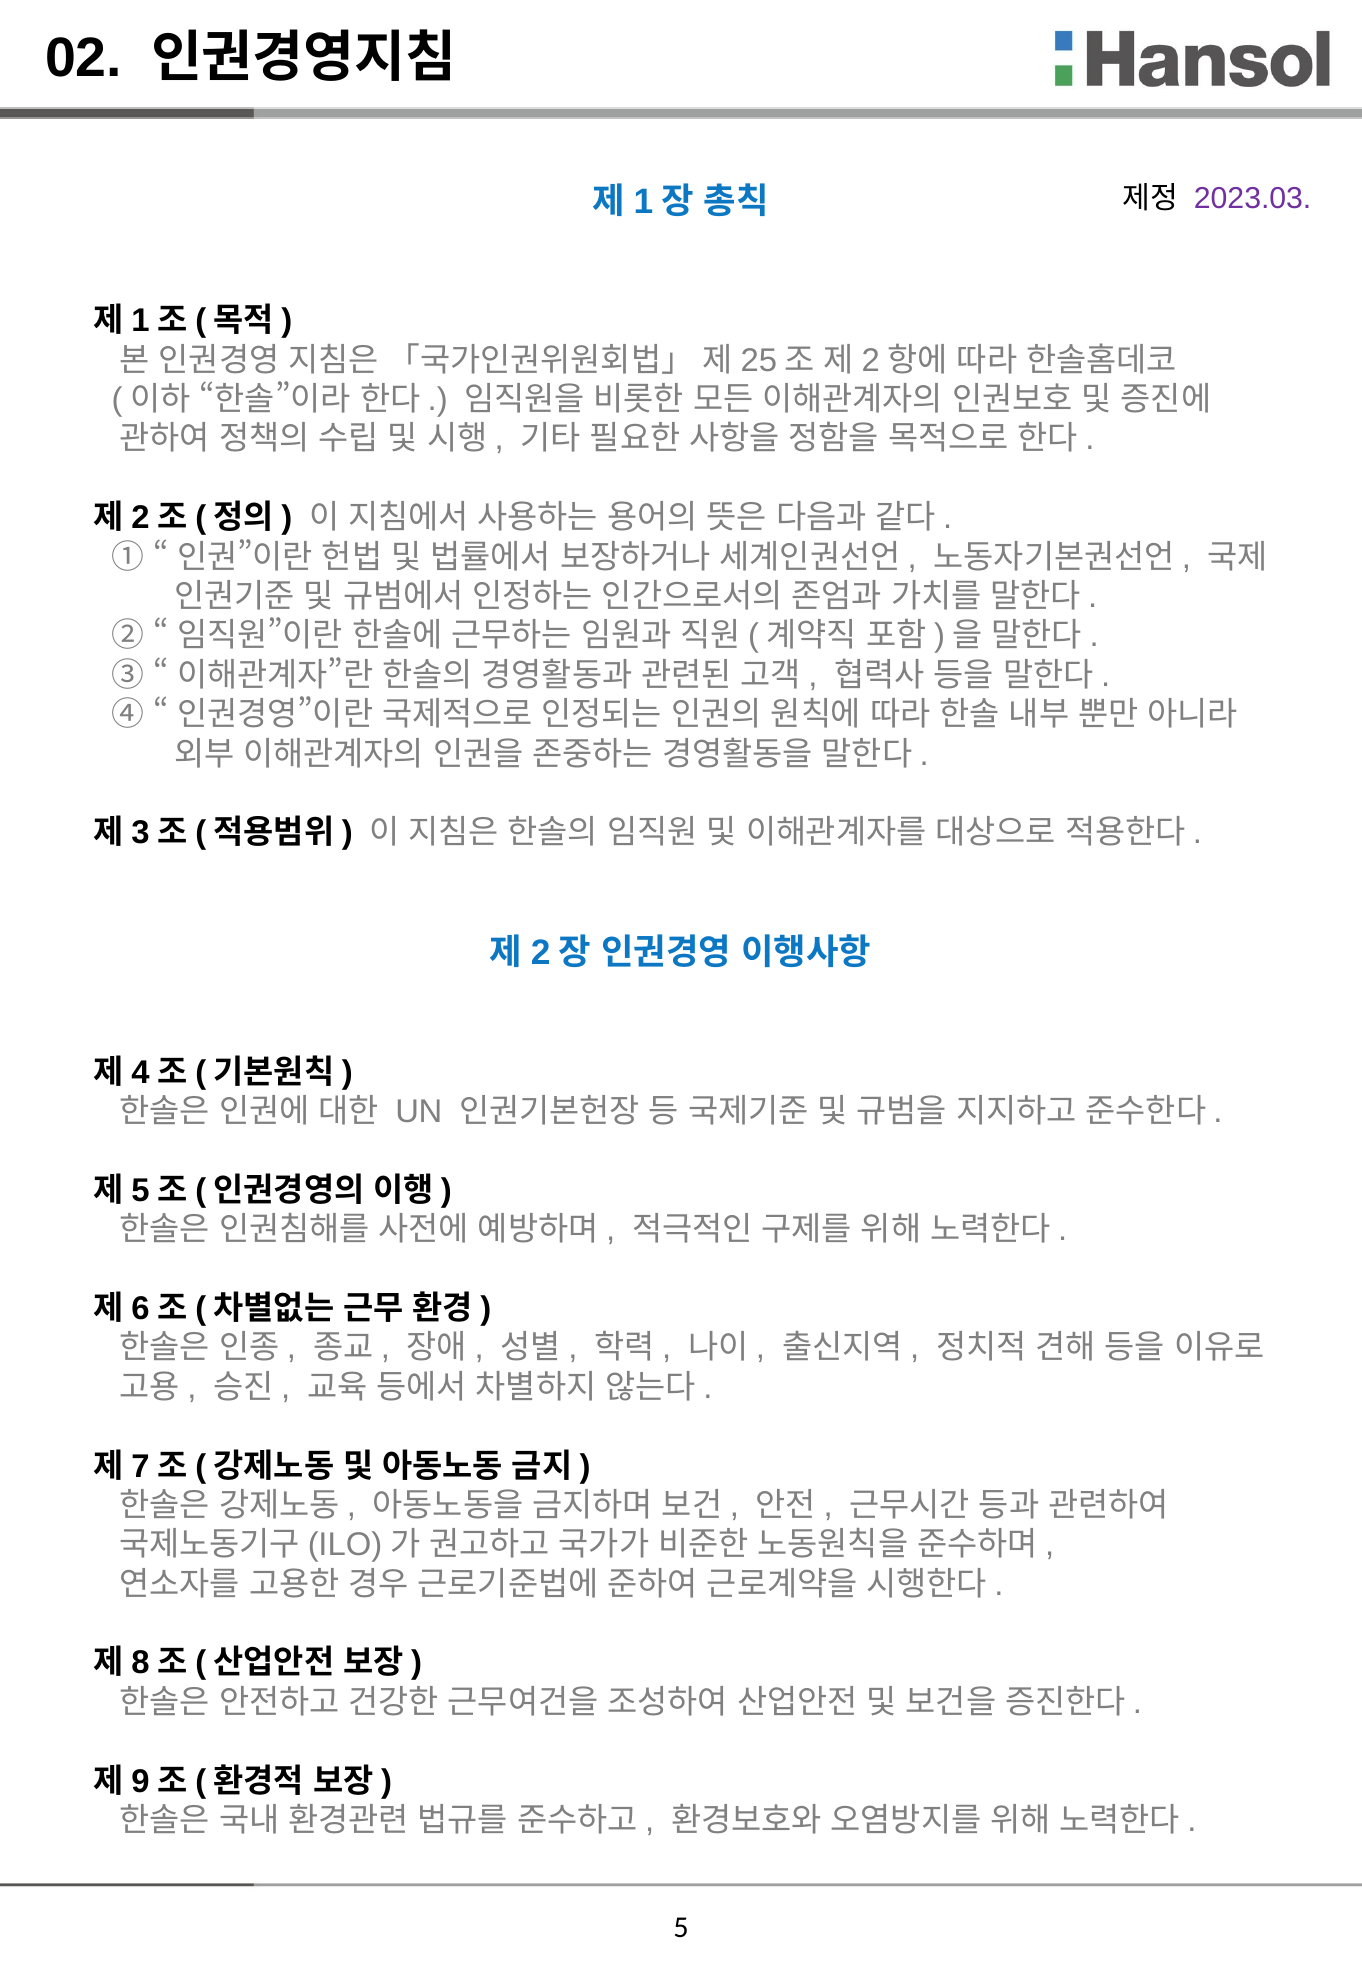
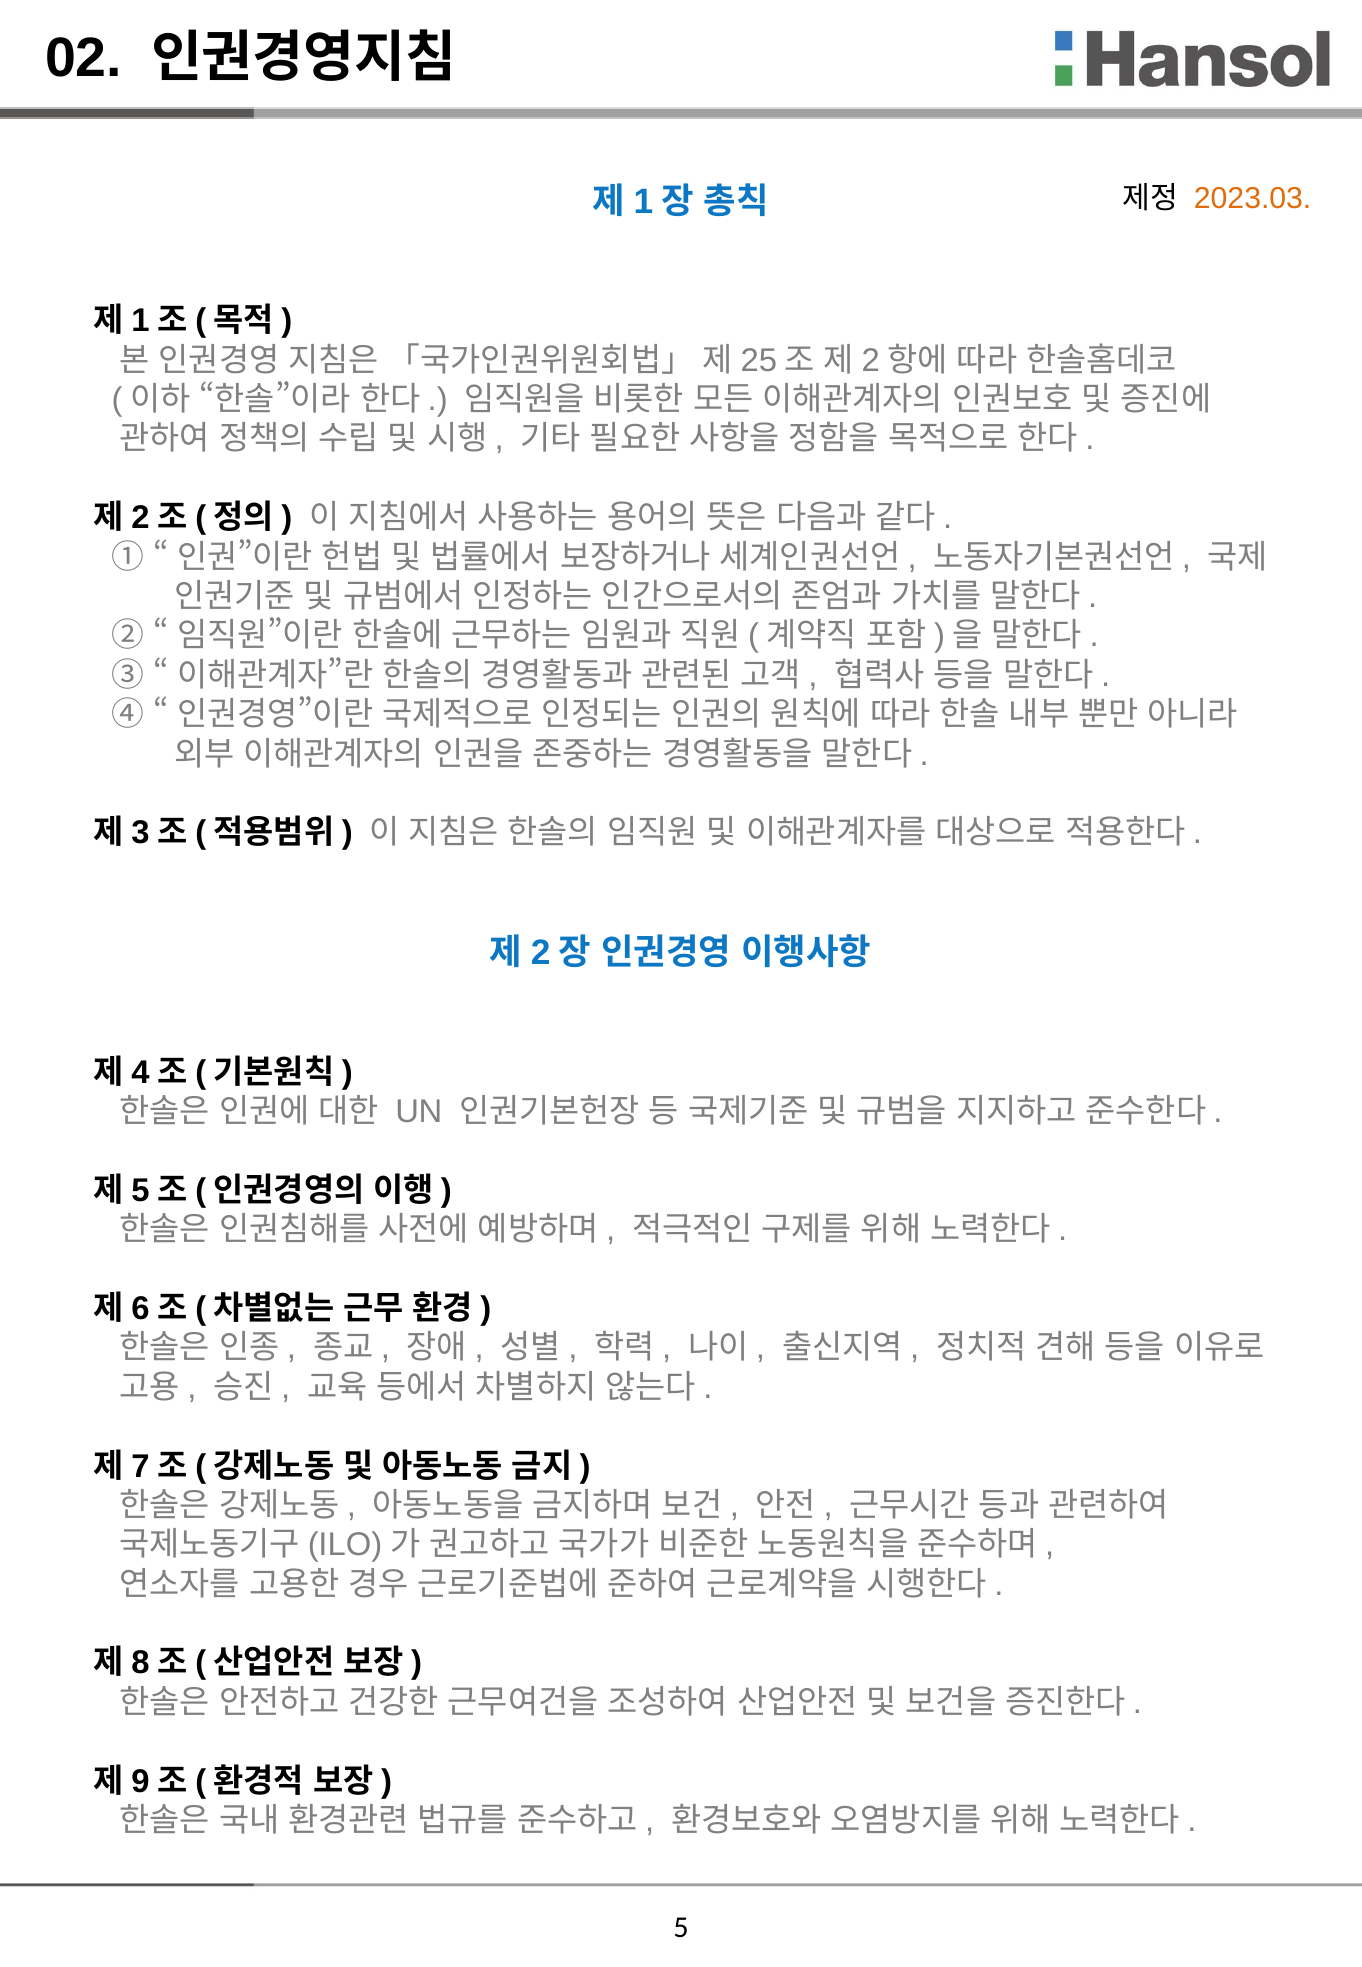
2023.03 colour: purple -> orange
